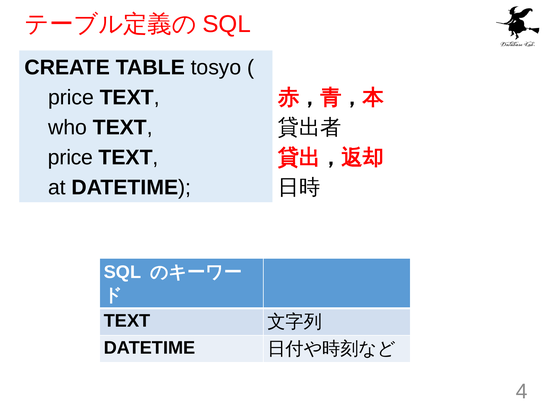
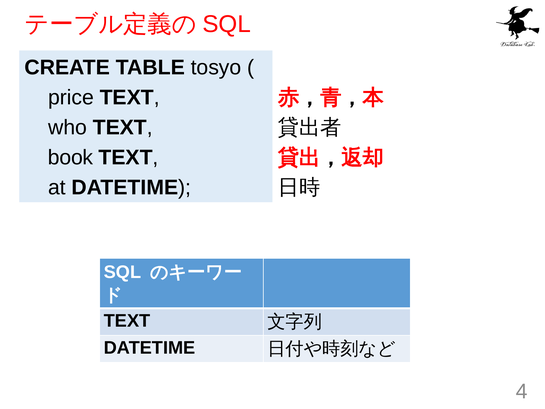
price at (71, 157): price -> book
